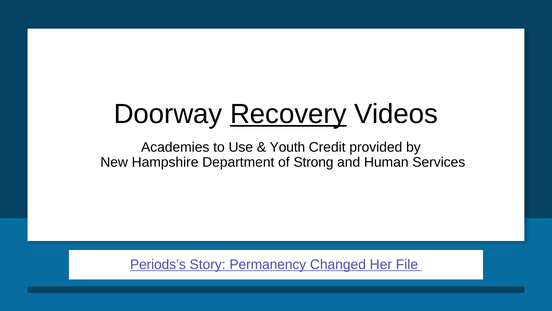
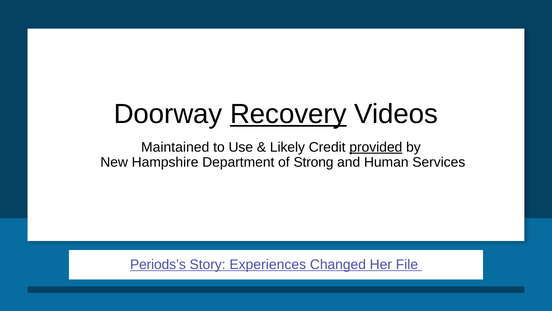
Academies: Academies -> Maintained
Youth: Youth -> Likely
provided underline: none -> present
Permanency: Permanency -> Experiences
